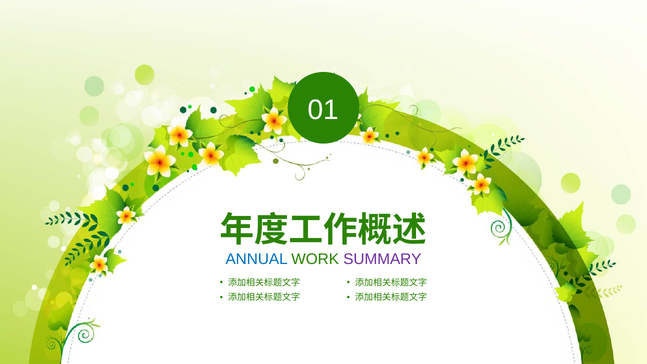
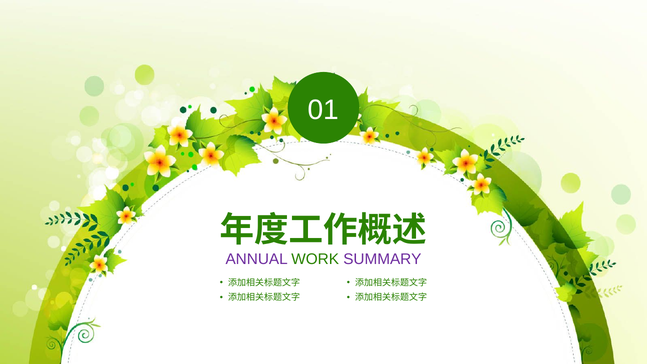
ANNUAL colour: blue -> purple
